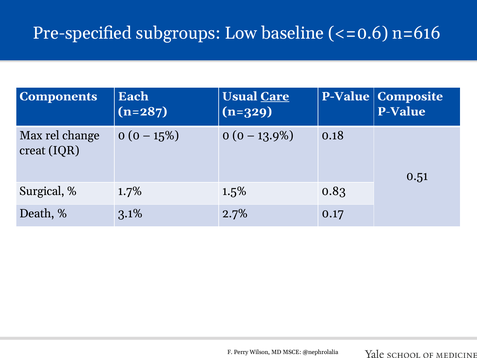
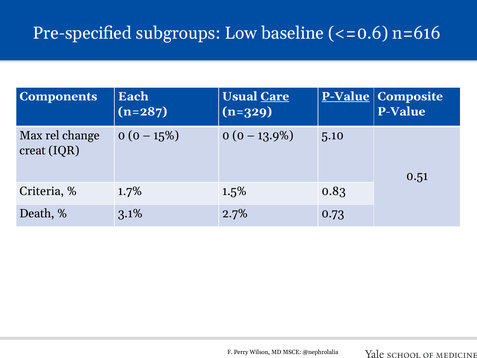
P-Value at (346, 96) underline: none -> present
0.18: 0.18 -> 5.10
Surgical: Surgical -> Criteria
0.17: 0.17 -> 0.73
